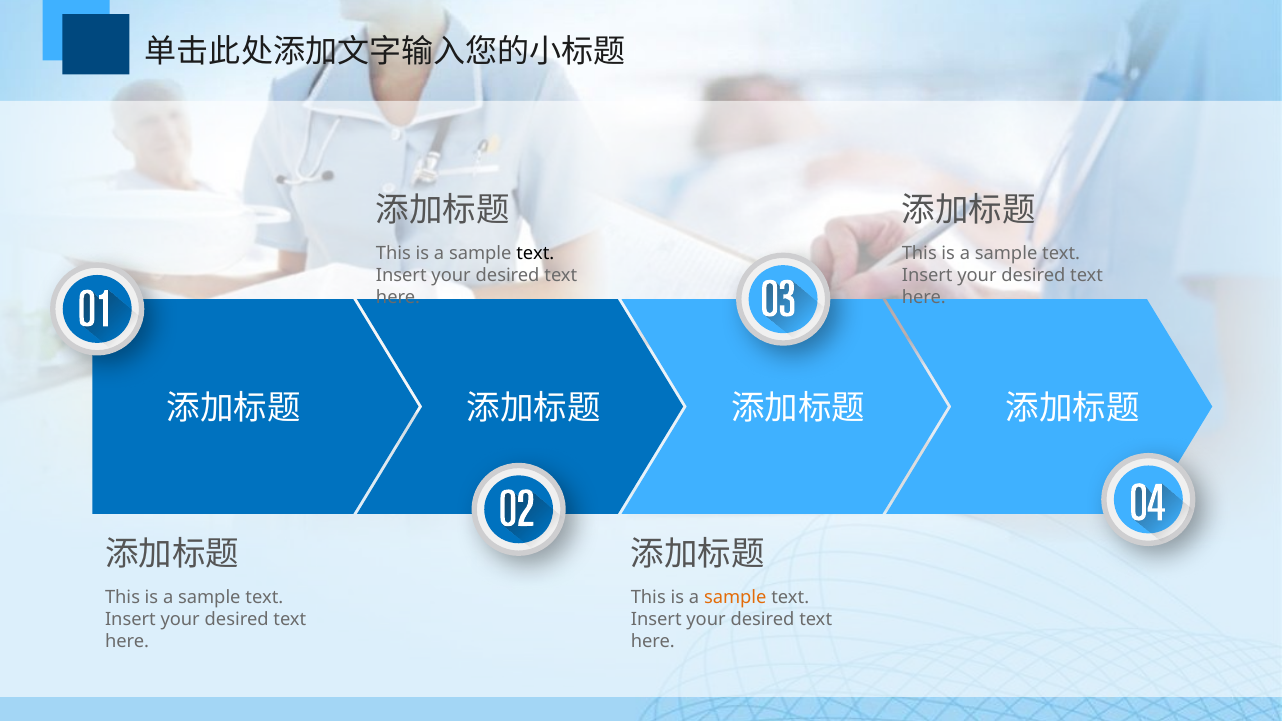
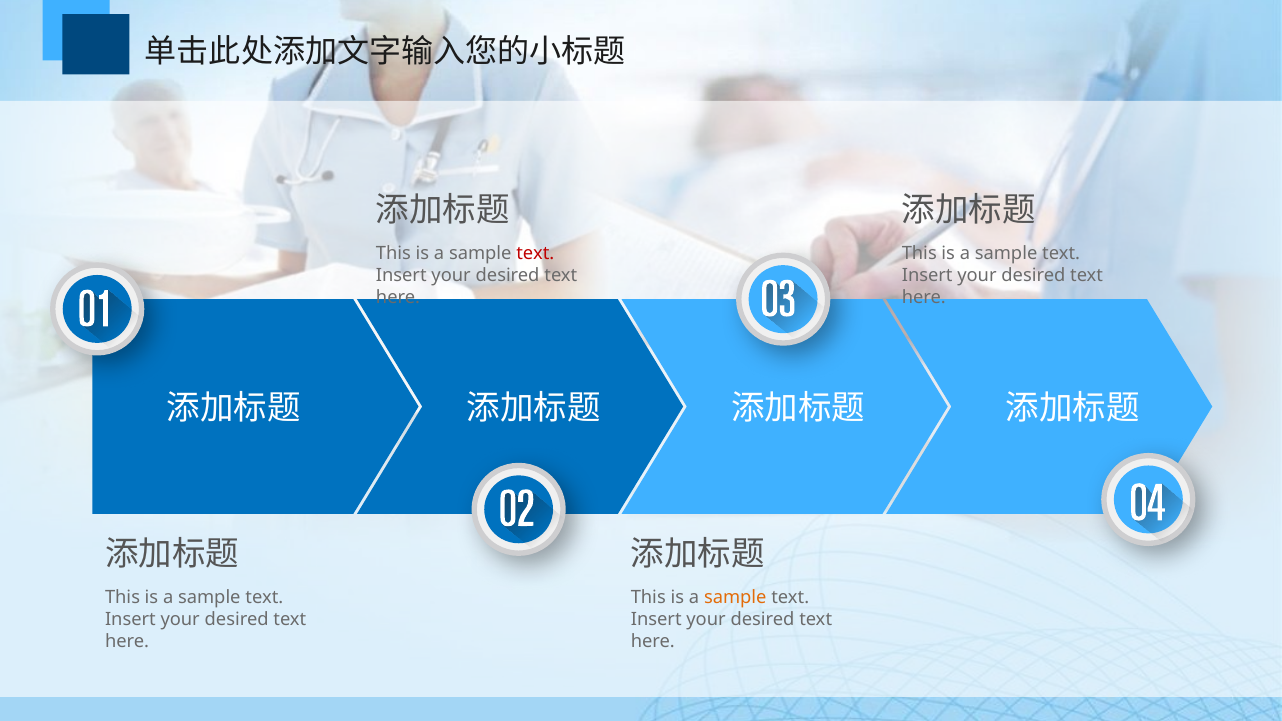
text at (535, 254) colour: black -> red
